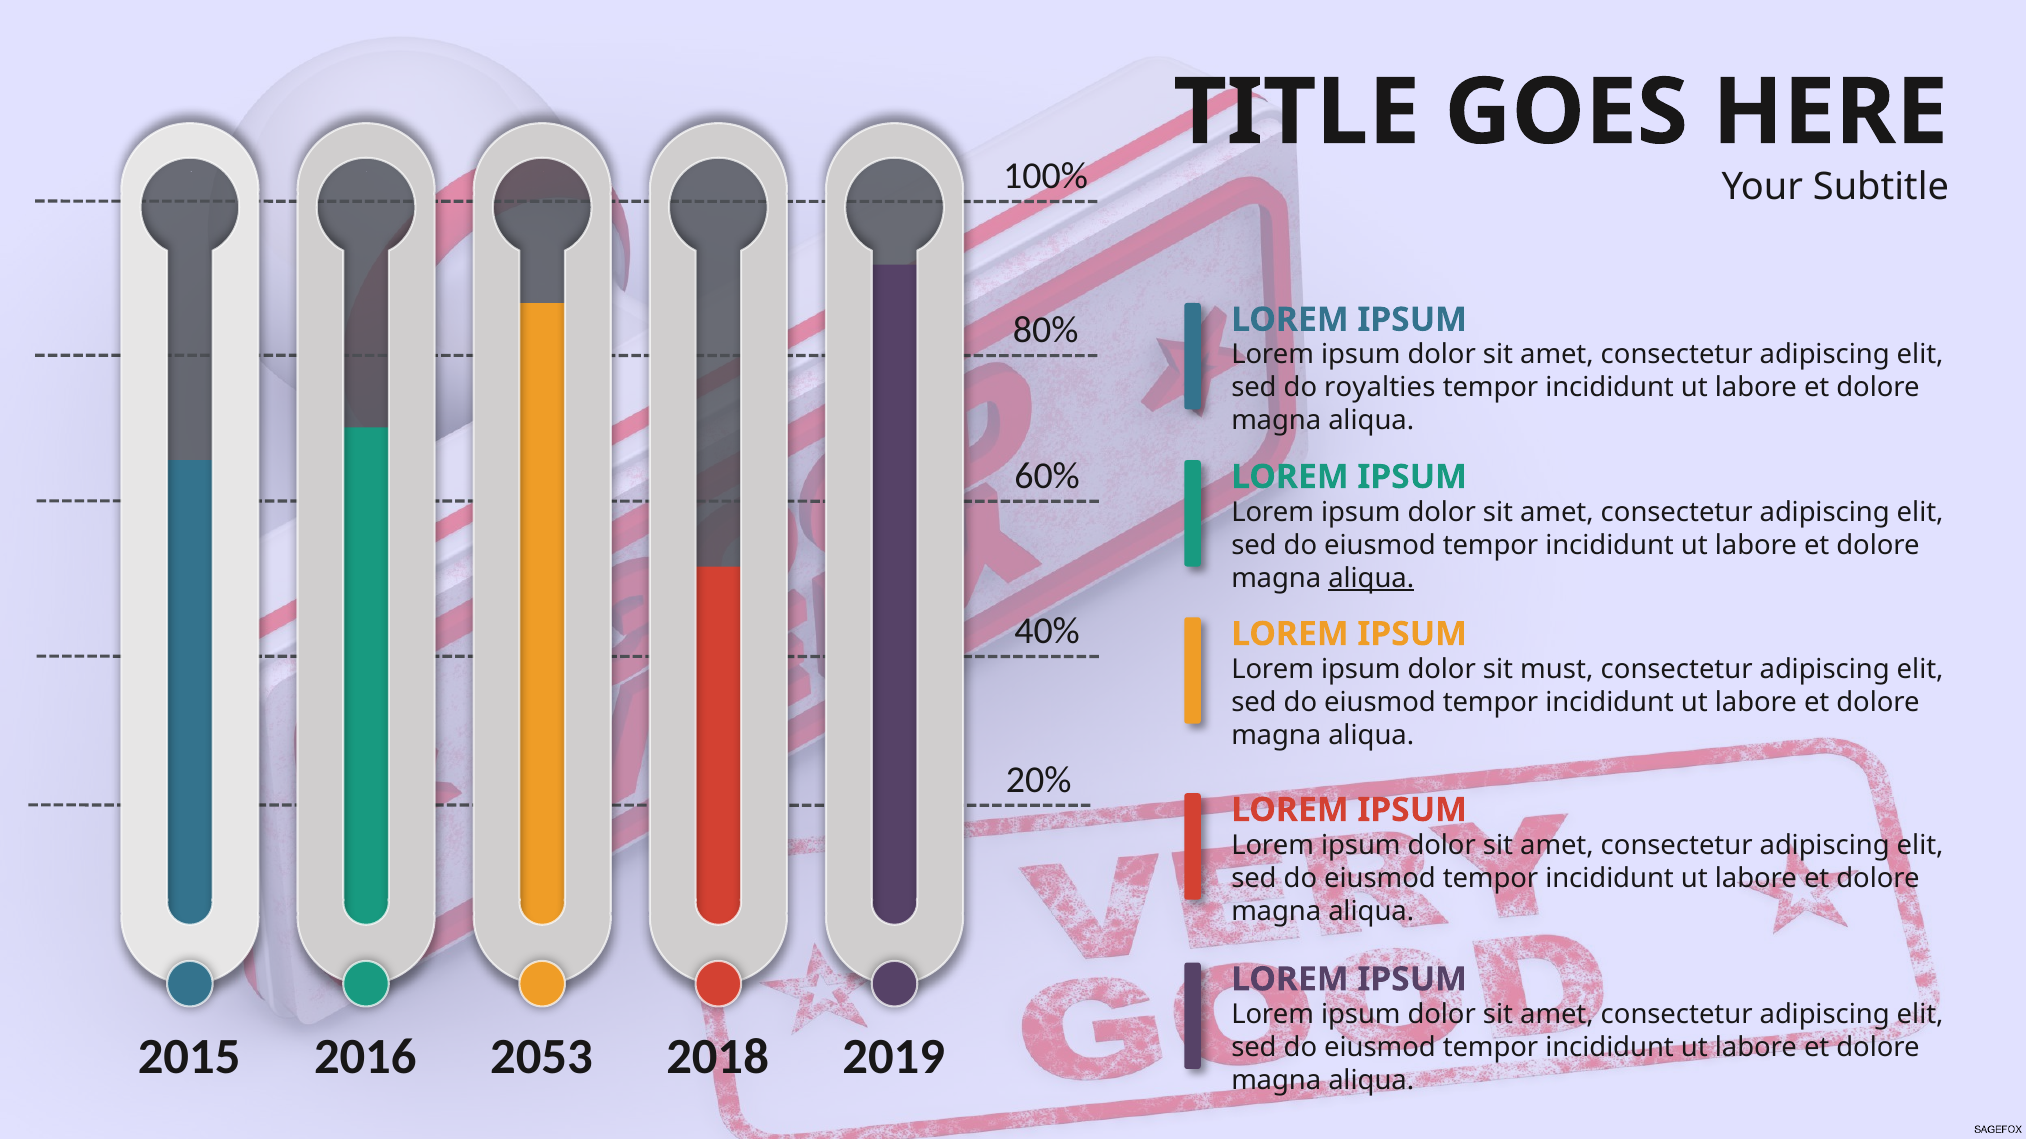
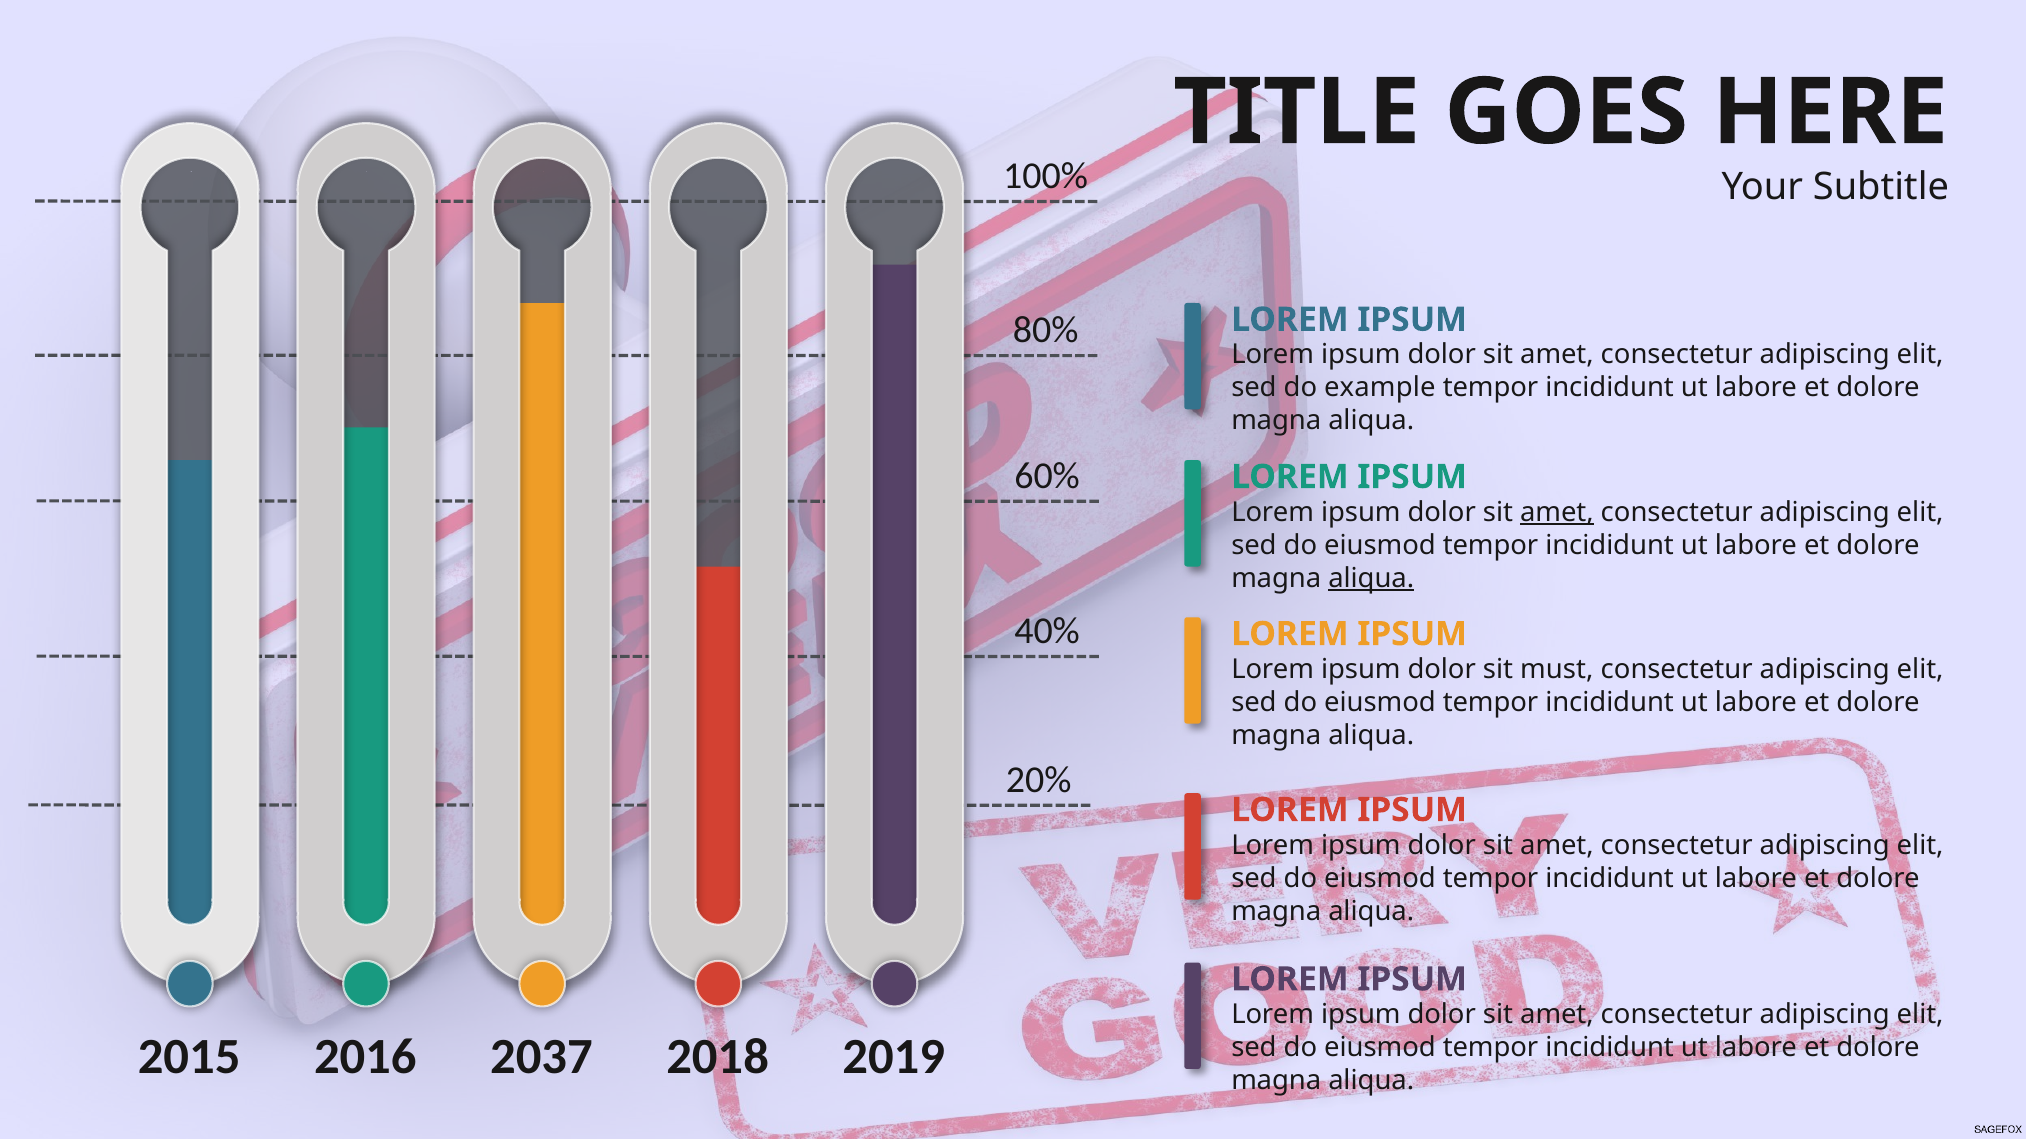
royalties: royalties -> example
amet at (1557, 512) underline: none -> present
2053: 2053 -> 2037
